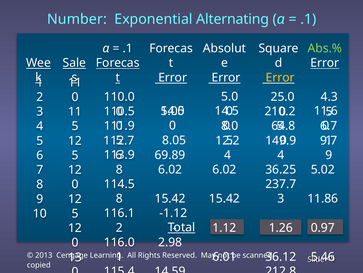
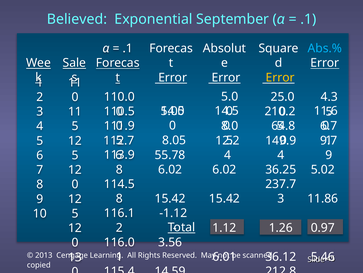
Number: Number -> Believed
Alternating: Alternating -> September
Abs.% colour: light green -> light blue
69.89: 69.89 -> 55.78
2.98: 2.98 -> 3.56
